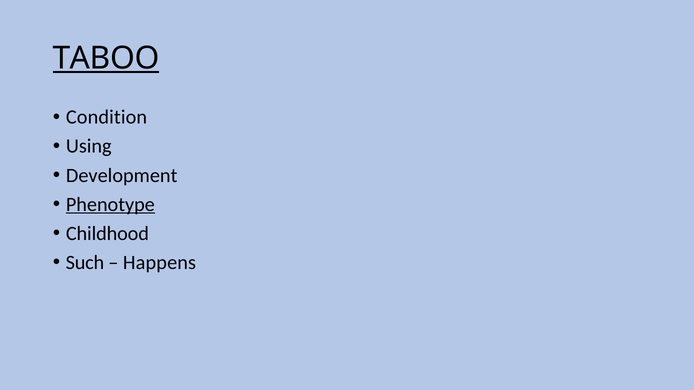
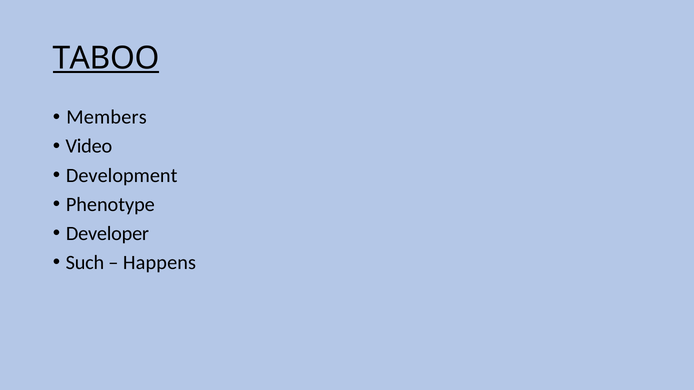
Condition: Condition -> Members
Using: Using -> Video
Phenotype underline: present -> none
Childhood: Childhood -> Developer
